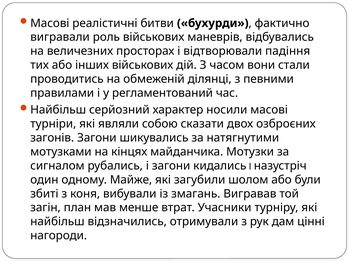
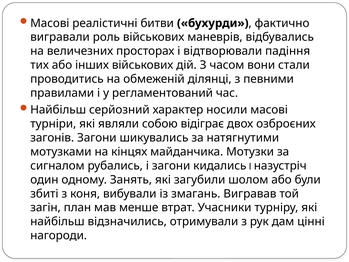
сказати: сказати -> відіграє
Майже: Майже -> Занять
